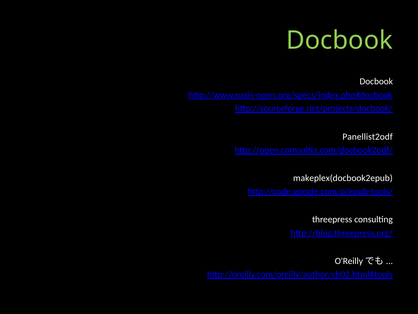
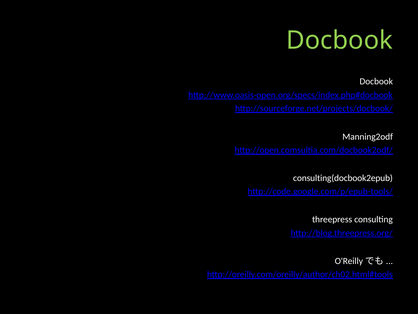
Panellist2odf: Panellist2odf -> Manning2odf
makeplex(docbook2epub: makeplex(docbook2epub -> consulting(docbook2epub
